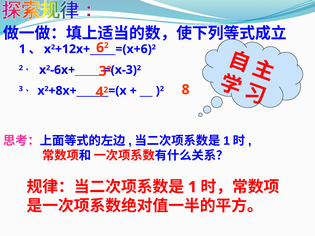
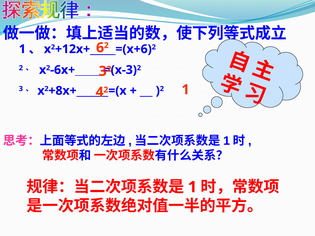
8 at (186, 90): 8 -> 1
